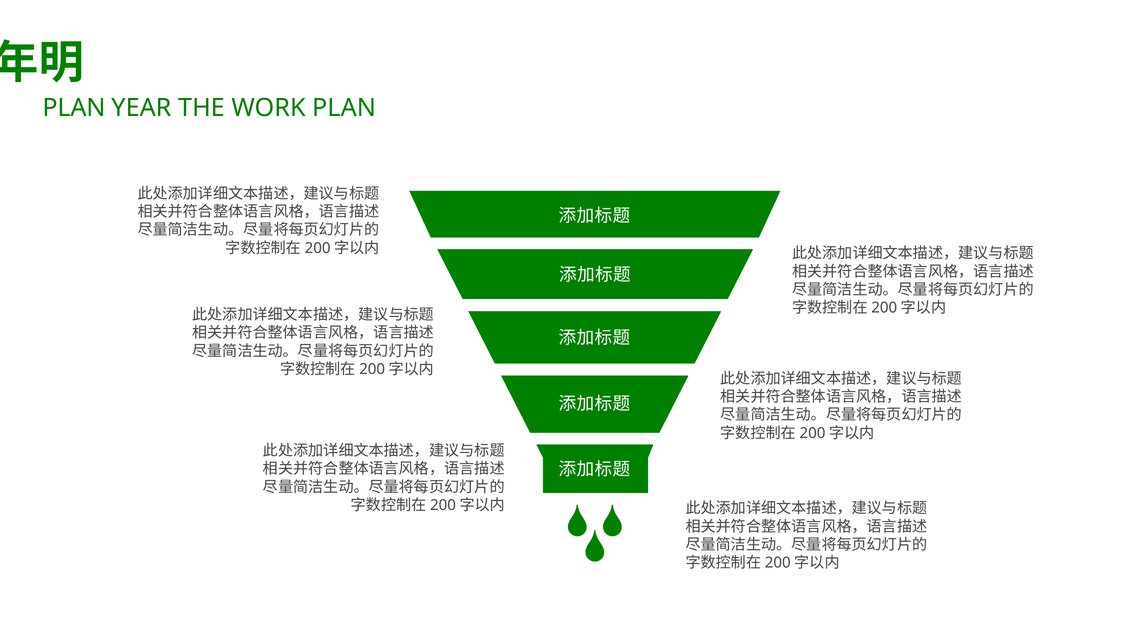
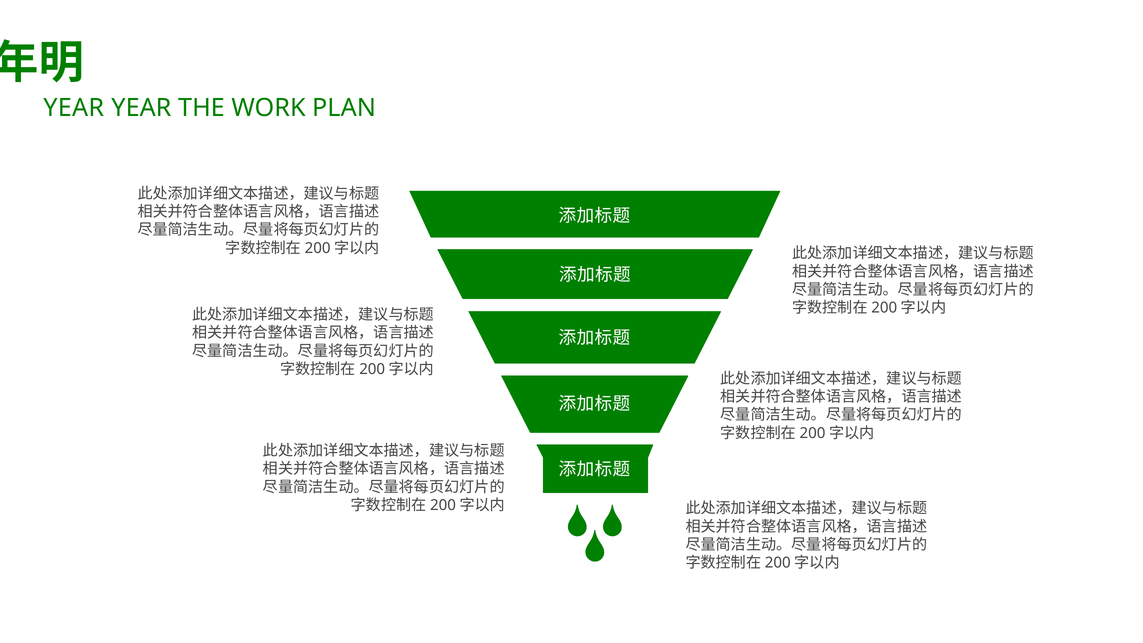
PLAN at (74, 108): PLAN -> YEAR
